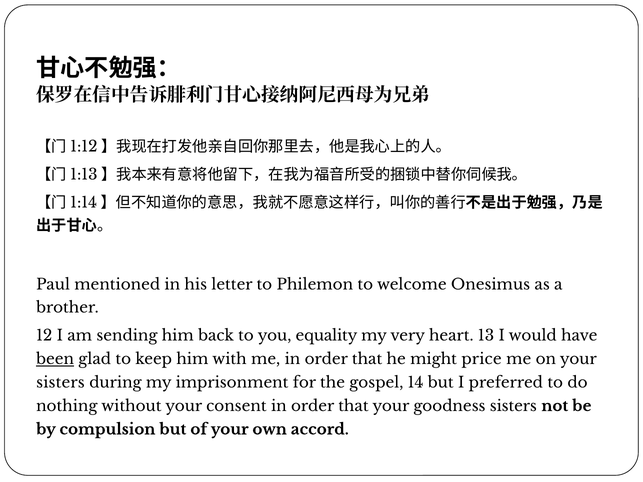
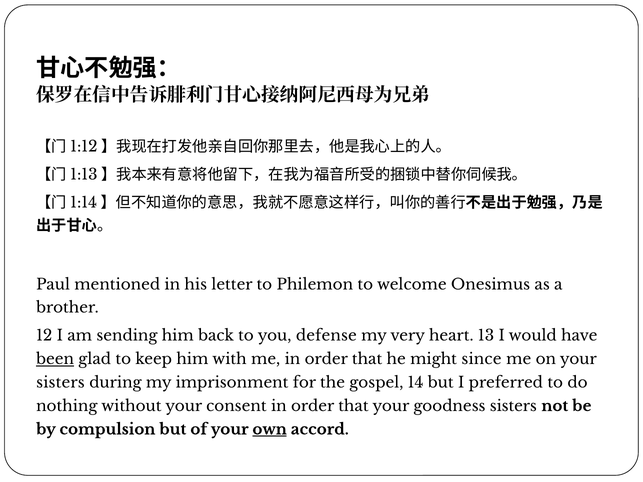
equality: equality -> defense
price: price -> since
own underline: none -> present
